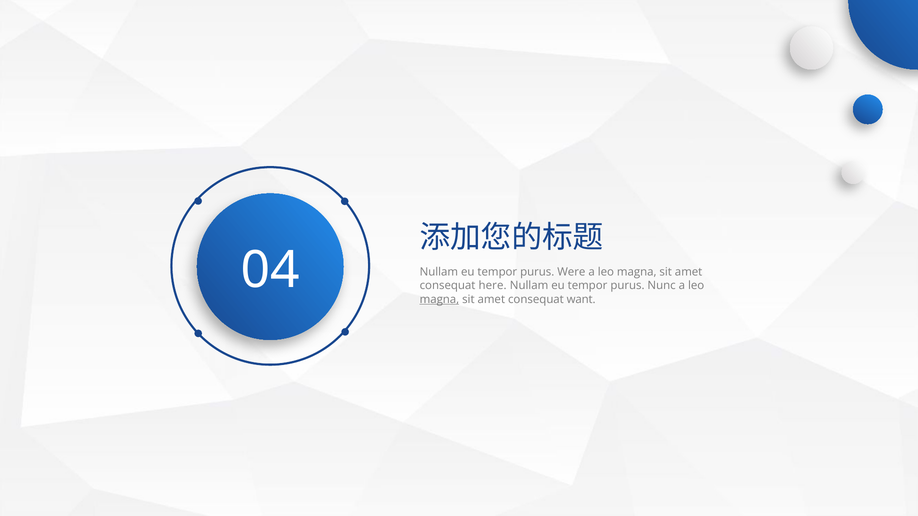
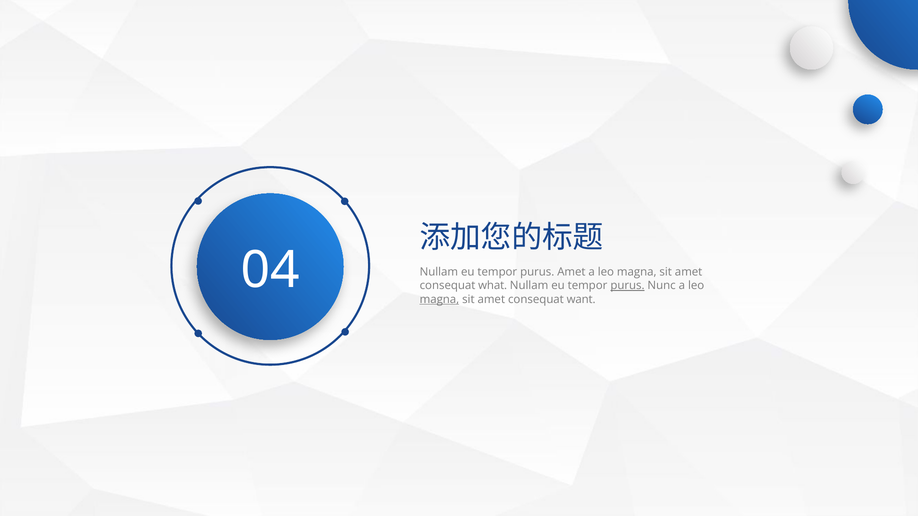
purus Were: Were -> Amet
here: here -> what
purus at (627, 286) underline: none -> present
